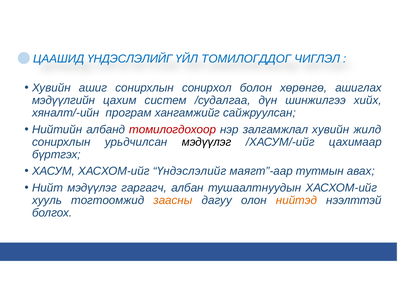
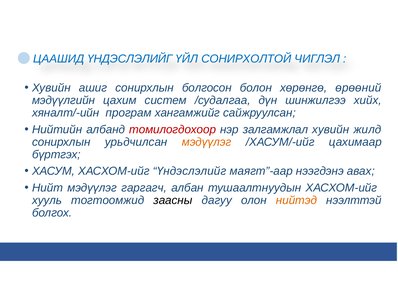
ТОМИЛОГДДОГ: ТОМИЛОГДДОГ -> СОНИРХОЛТОЙ
сонирхол: сонирхол -> болгосон
ашиглах: ашиглах -> өрөөний
мэдүүлэг at (207, 142) colour: black -> orange
тутмын: тутмын -> нээгдэнэ
заасны colour: orange -> black
